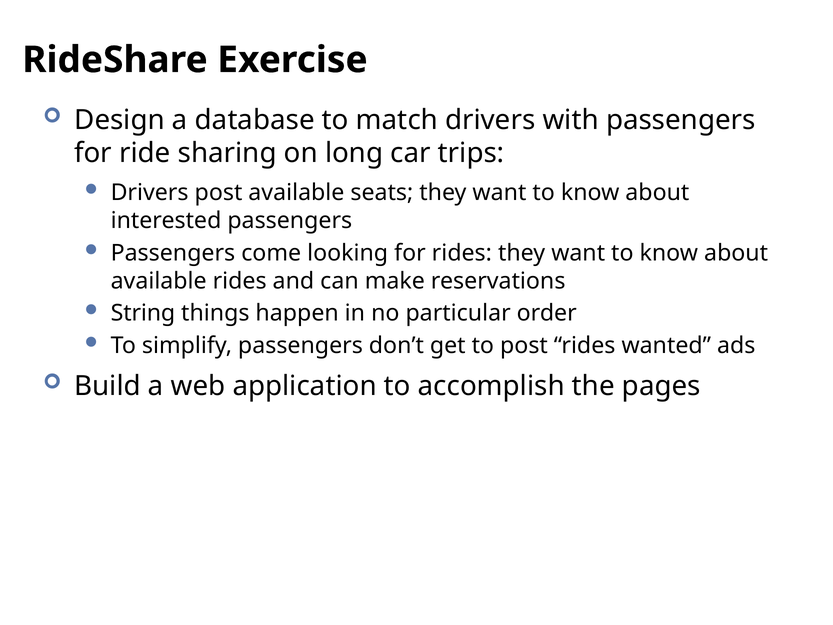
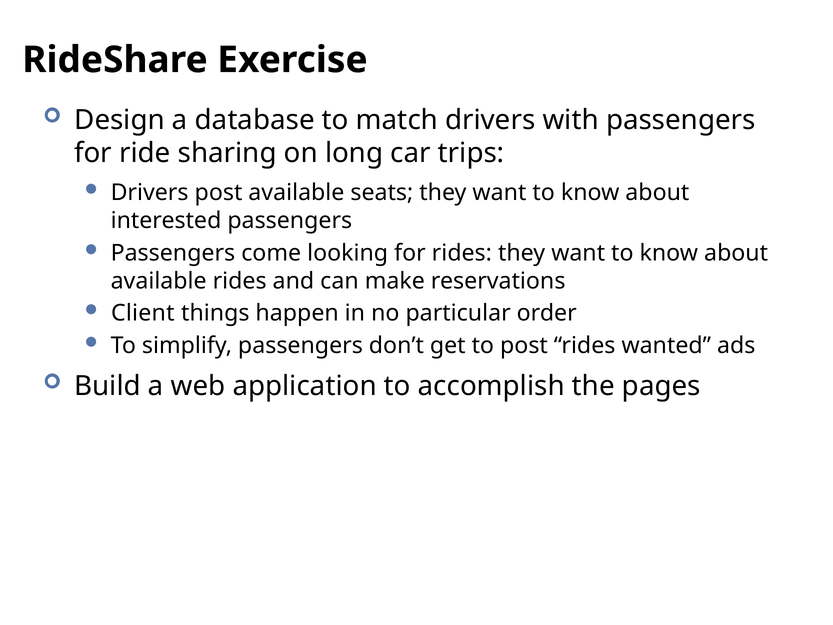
String: String -> Client
